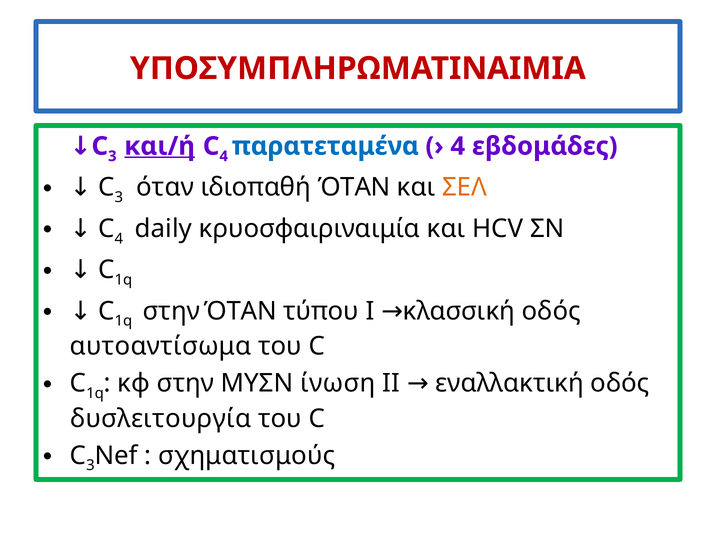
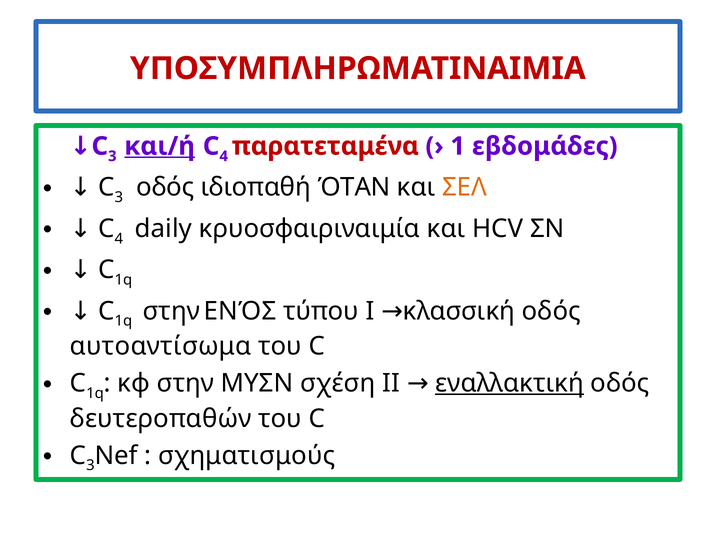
παρατεταμένα colour: blue -> red
4 at (458, 146): 4 -> 1
όταν at (165, 187): όταν -> οδός
στην ΌΤΑΝ: ΌΤΑΝ -> ΕΝΌΣ
ίνωση: ίνωση -> σχέση
εναλλακτική underline: none -> present
δυσλειτουργία: δυσλειτουργία -> δευτεροπαθών
